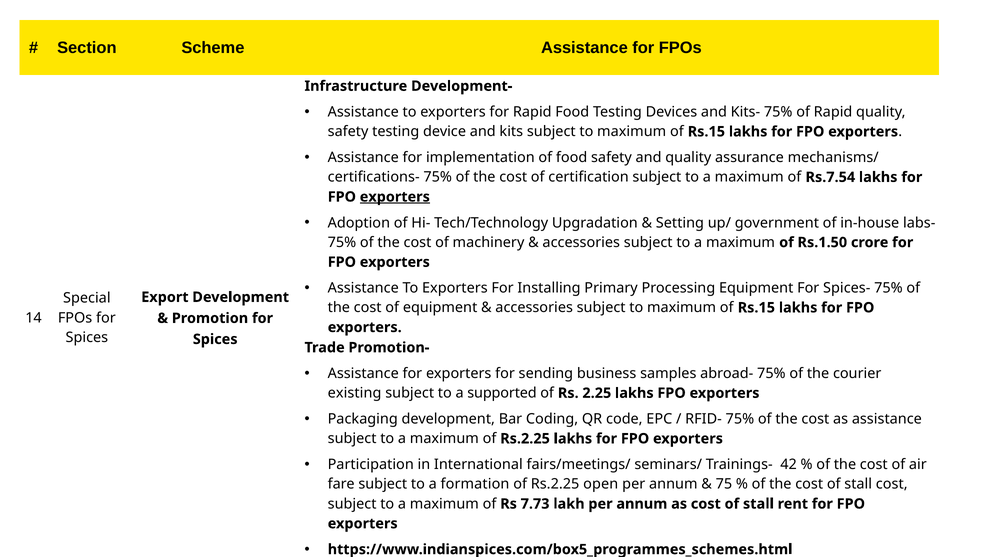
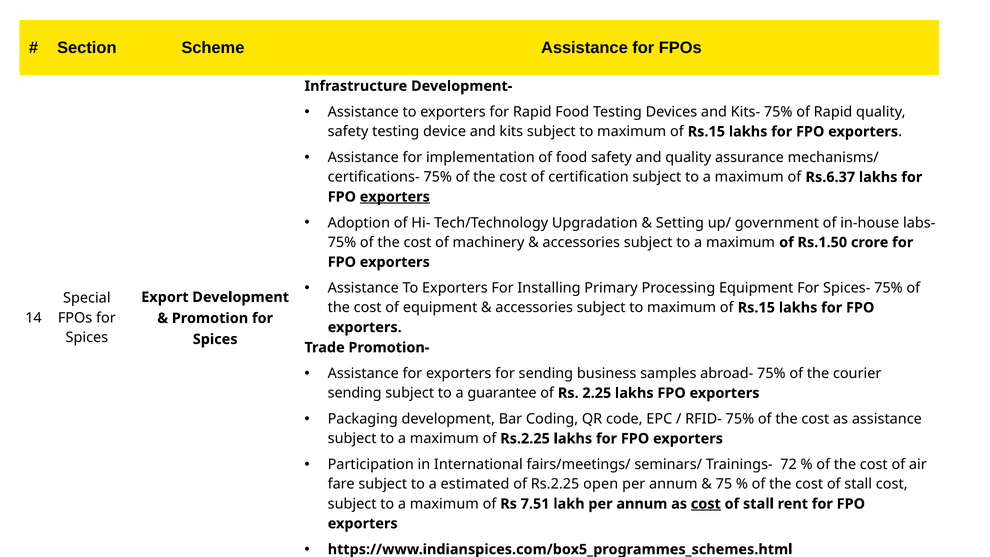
Rs.7.54: Rs.7.54 -> Rs.6.37
existing at (355, 393): existing -> sending
supported: supported -> guarantee
42: 42 -> 72
formation: formation -> estimated
7.73: 7.73 -> 7.51
cost at (706, 504) underline: none -> present
